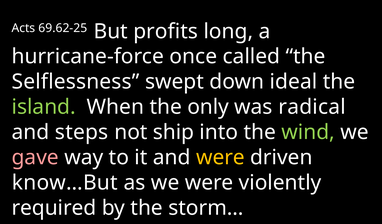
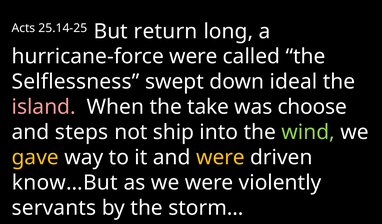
69.62-25: 69.62-25 -> 25.14-25
profits: profits -> return
hurricane-force once: once -> were
island colour: light green -> pink
only: only -> take
radical: radical -> choose
gave colour: pink -> yellow
required: required -> servants
